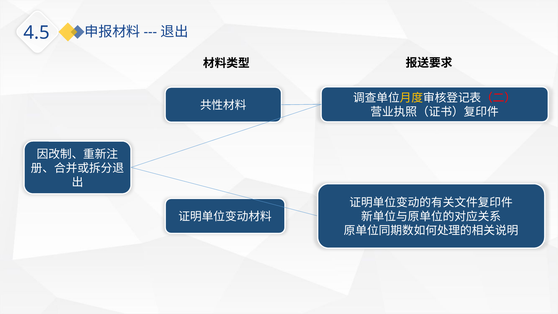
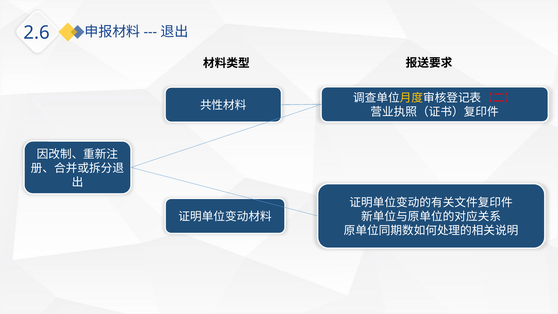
4.5: 4.5 -> 2.6
